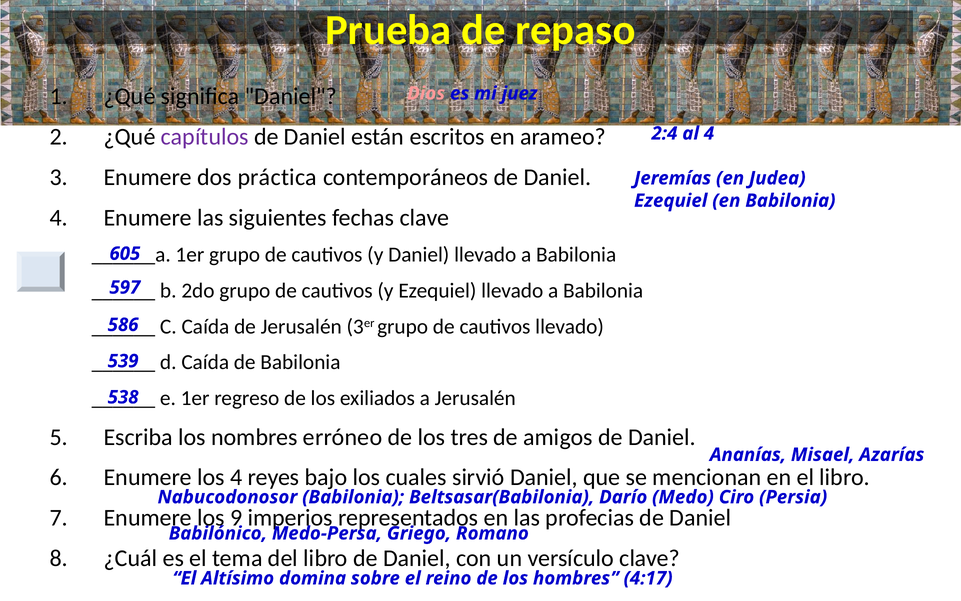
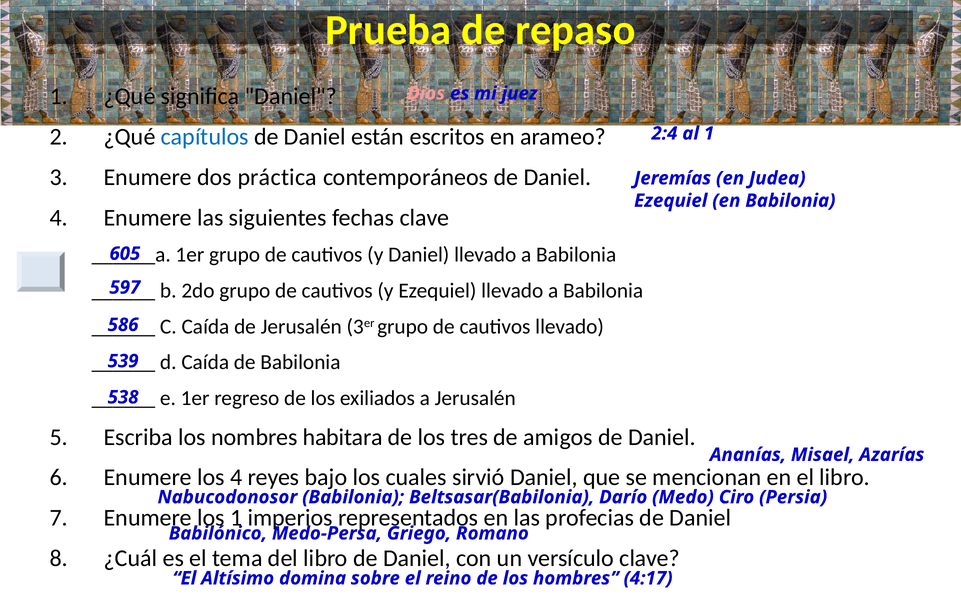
capítulos colour: purple -> blue
al 4: 4 -> 1
erróneo: erróneo -> habitara
los 9: 9 -> 1
